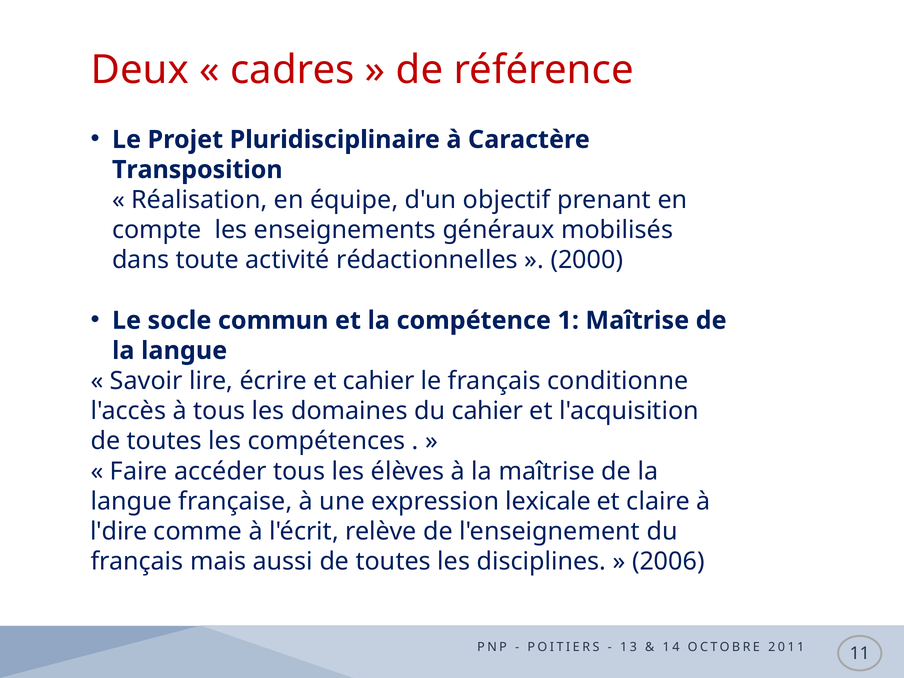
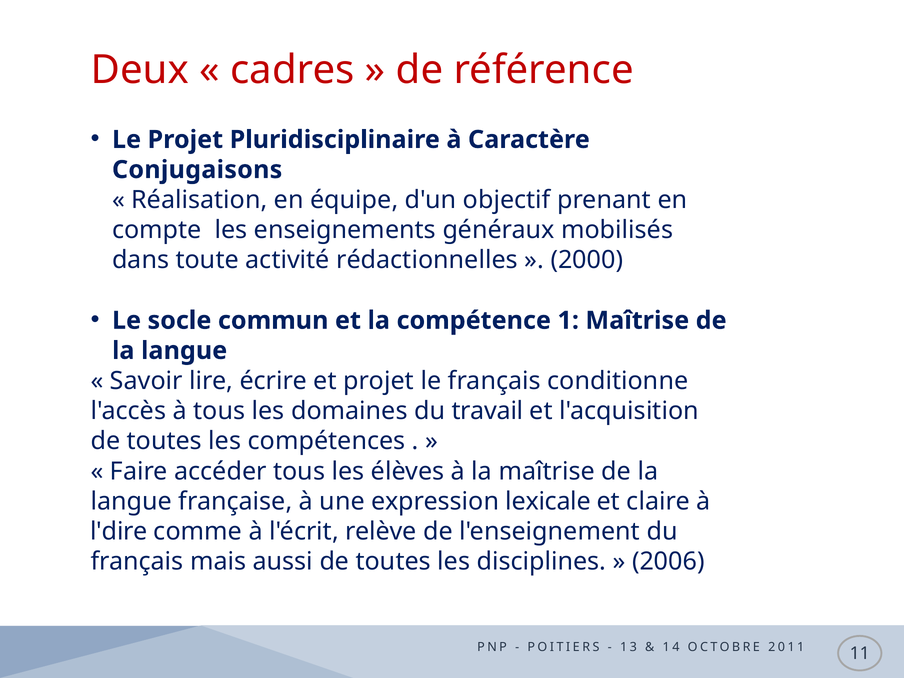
Transposition: Transposition -> Conjugaisons
et cahier: cahier -> projet
du cahier: cahier -> travail
